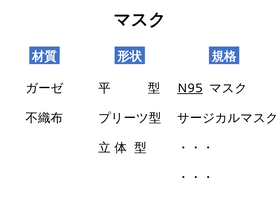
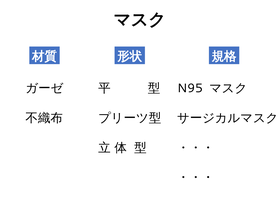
N95 underline: present -> none
